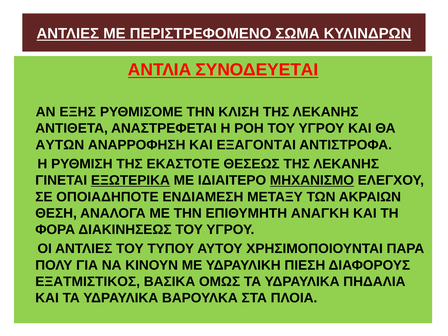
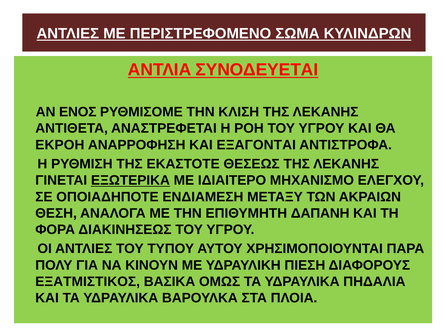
ΕΞΗΣ: ΕΞΗΣ -> ΕΝΟΣ
ΑΥΤΩΝ: ΑΥΤΩΝ -> ΕΚΡΟΗ
ΜΗΧΑΝΙΣΜΟ underline: present -> none
ΑΝΑΓΚΗ: ΑΝΑΓΚΗ -> ΔΑΠΑΝΗ
